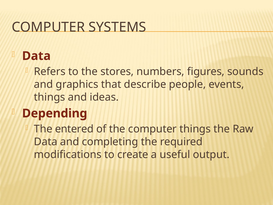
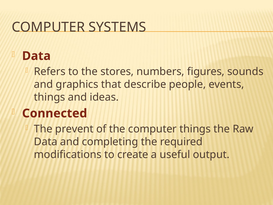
Depending: Depending -> Connected
entered: entered -> prevent
